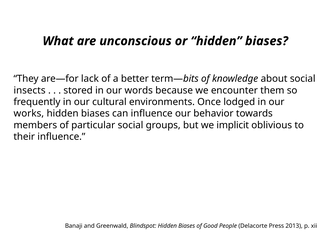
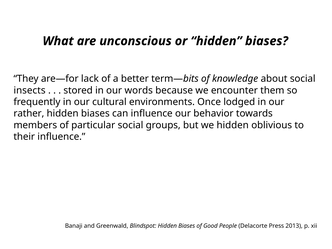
works: works -> rather
we implicit: implicit -> hidden
